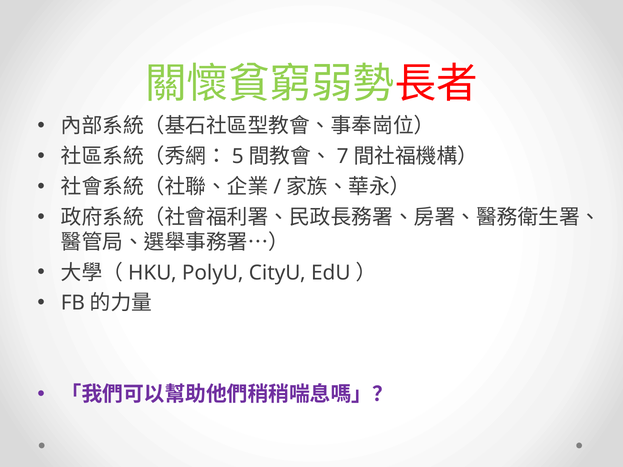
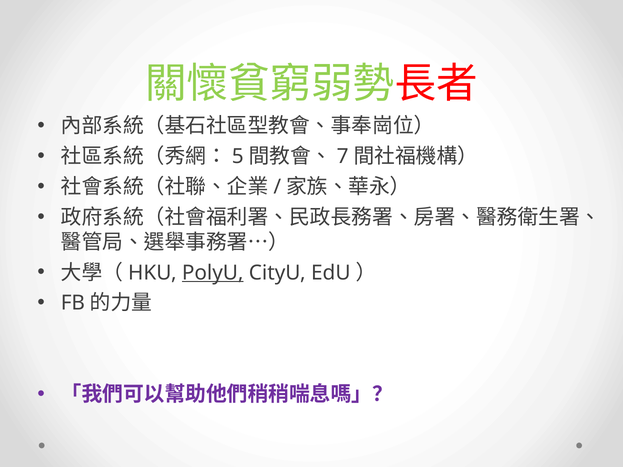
PolyU underline: none -> present
